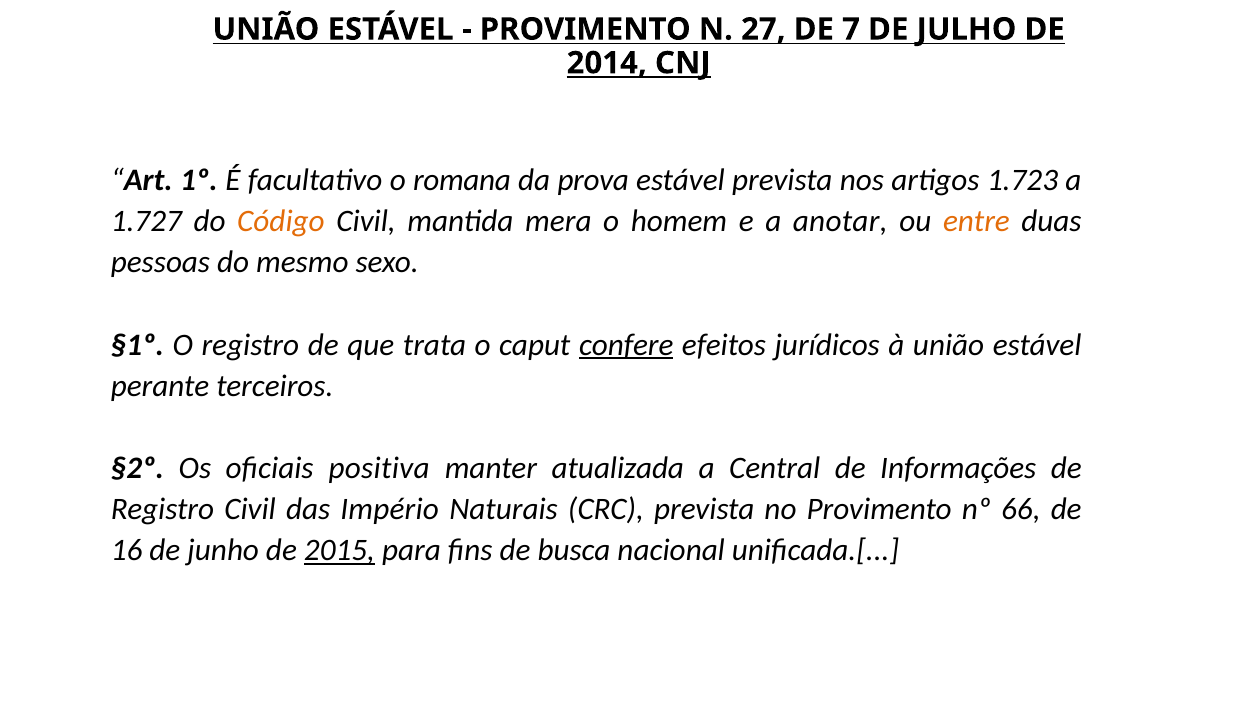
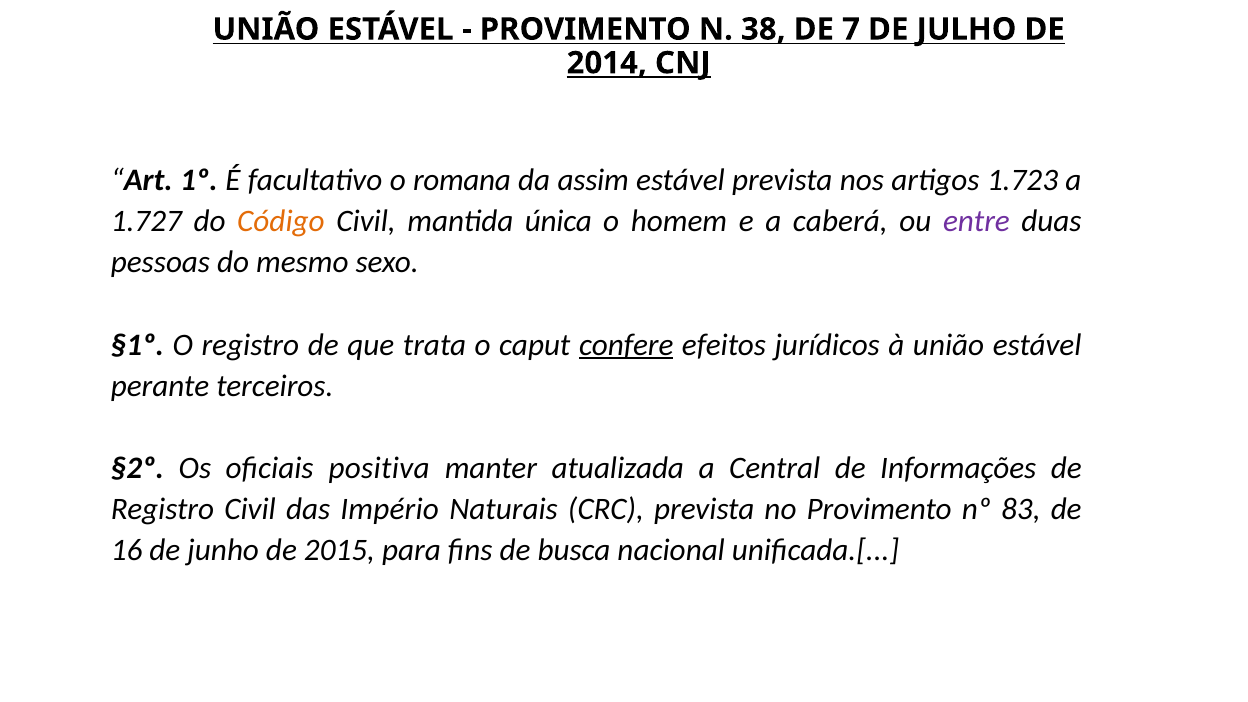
27: 27 -> 38
prova: prova -> assim
mera: mera -> única
anotar: anotar -> caberá
entre colour: orange -> purple
66: 66 -> 83
2015 underline: present -> none
